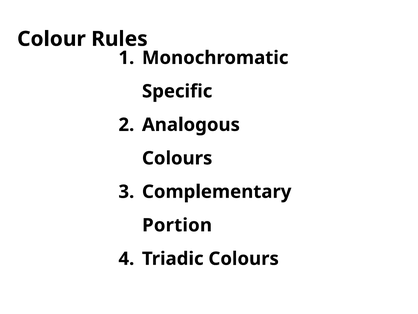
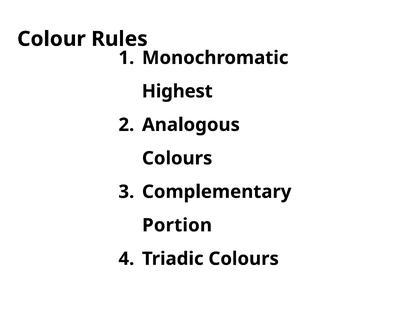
Specific: Specific -> Highest
